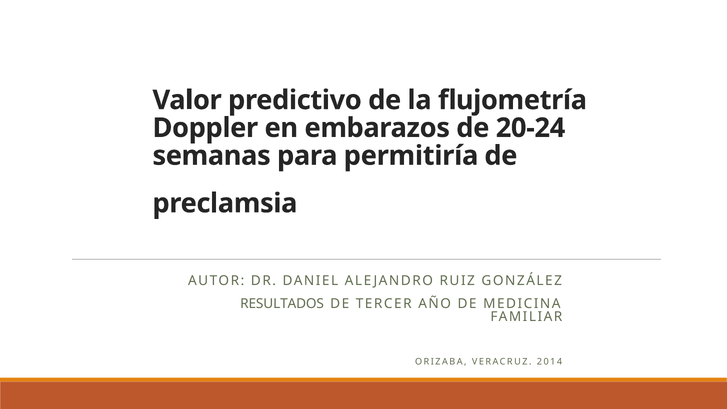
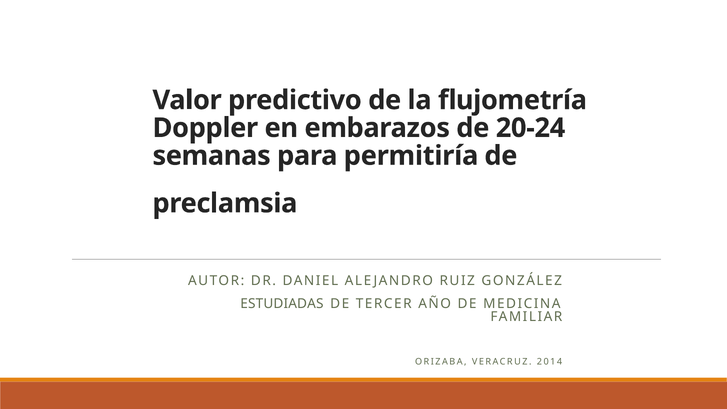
RESULTADOS: RESULTADOS -> ESTUDIADAS
